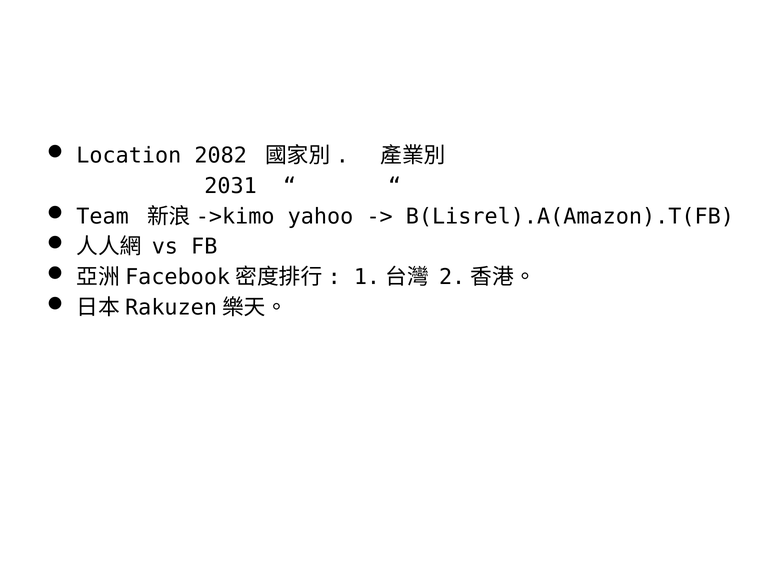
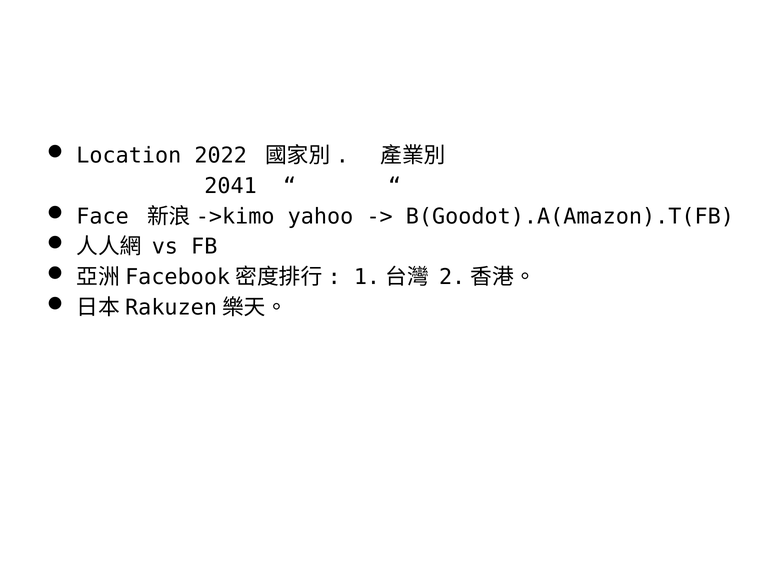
2082: 2082 -> 2022
2031: 2031 -> 2041
Team: Team -> Face
B(Lisrel).A(Amazon).T(FB: B(Lisrel).A(Amazon).T(FB -> B(Goodot).A(Amazon).T(FB
